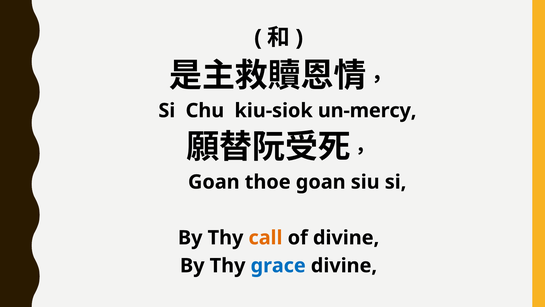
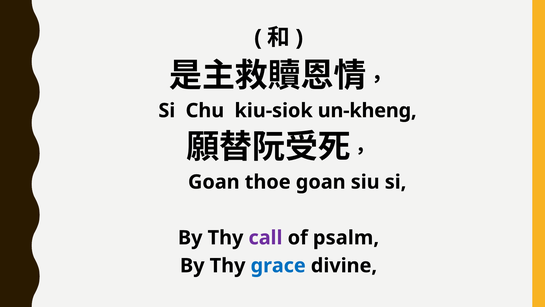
un-mercy: un-mercy -> un-kheng
call colour: orange -> purple
of divine: divine -> psalm
